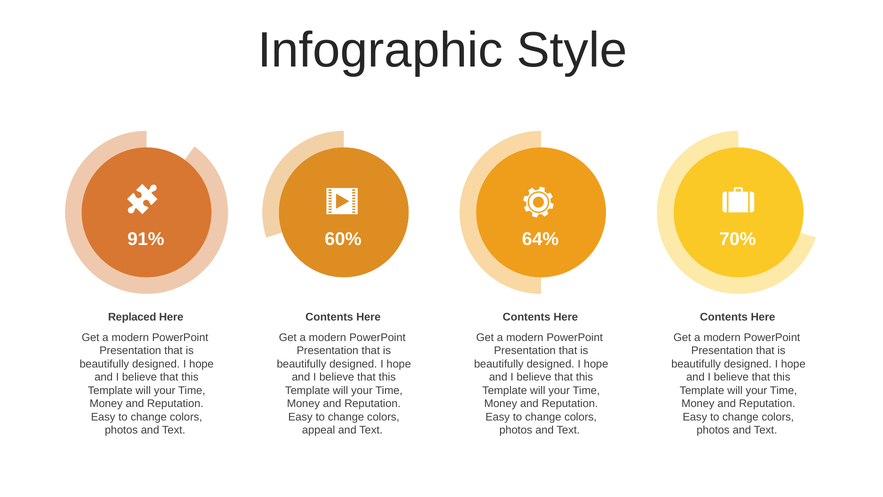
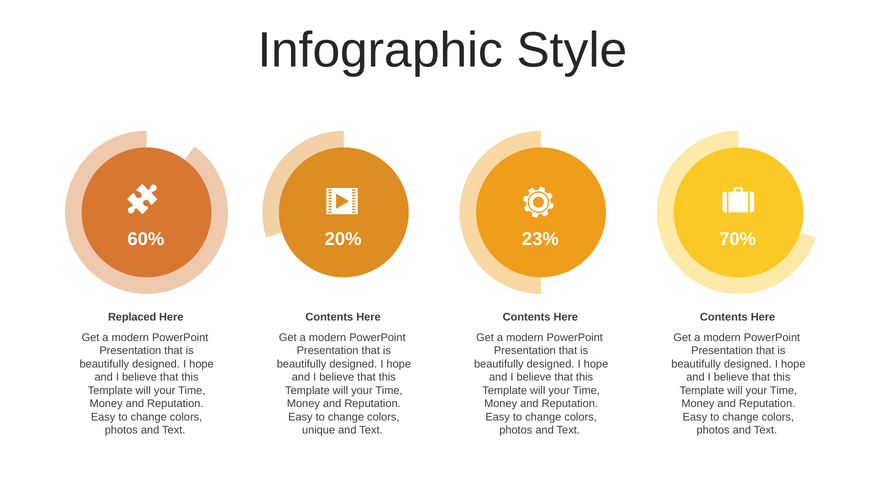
91%: 91% -> 60%
60%: 60% -> 20%
64%: 64% -> 23%
appeal: appeal -> unique
